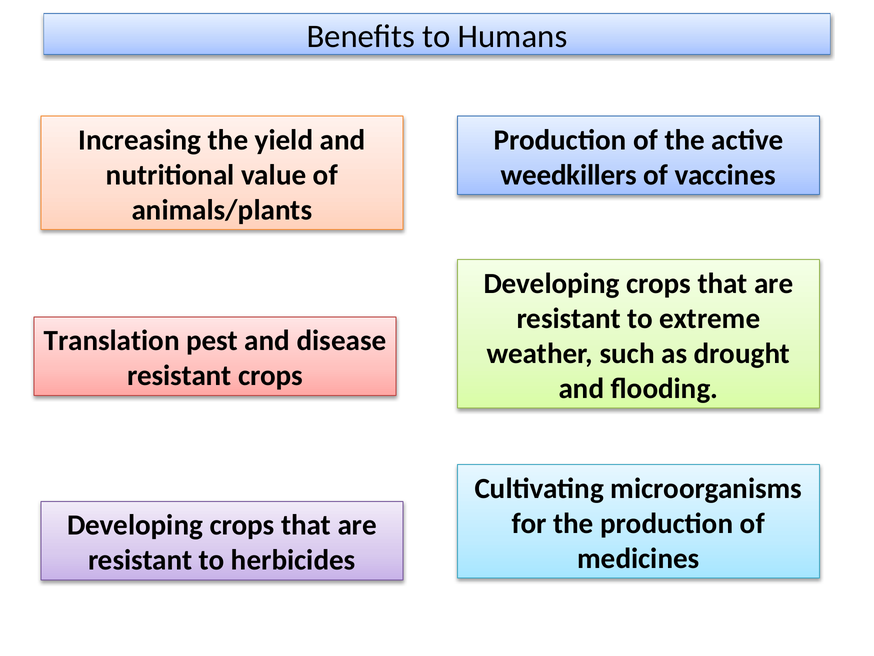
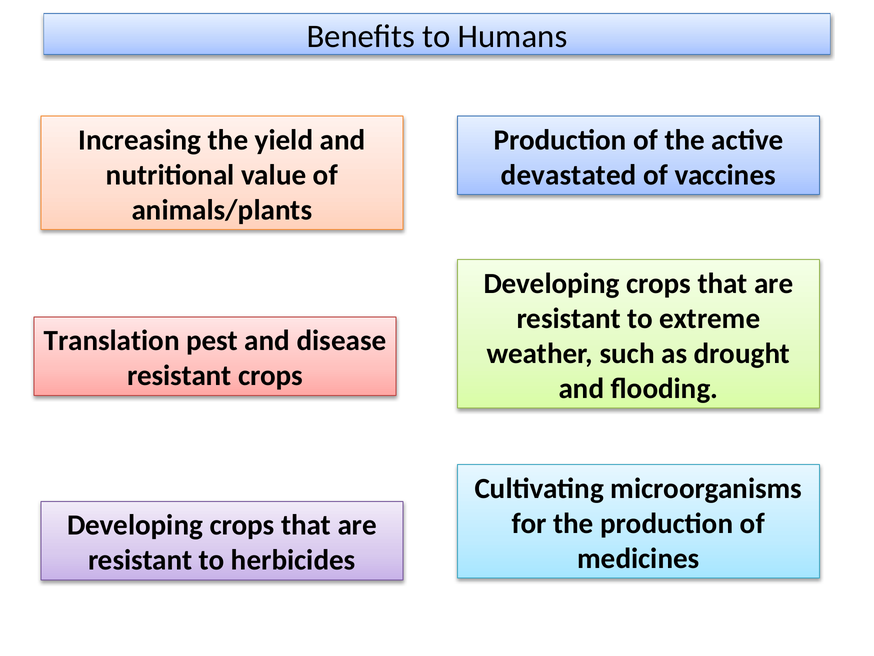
weedkillers: weedkillers -> devastated
